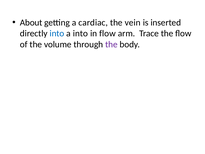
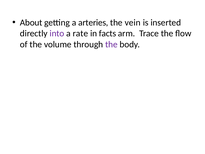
cardiac: cardiac -> arteries
into at (57, 33) colour: blue -> purple
a into: into -> rate
in flow: flow -> facts
